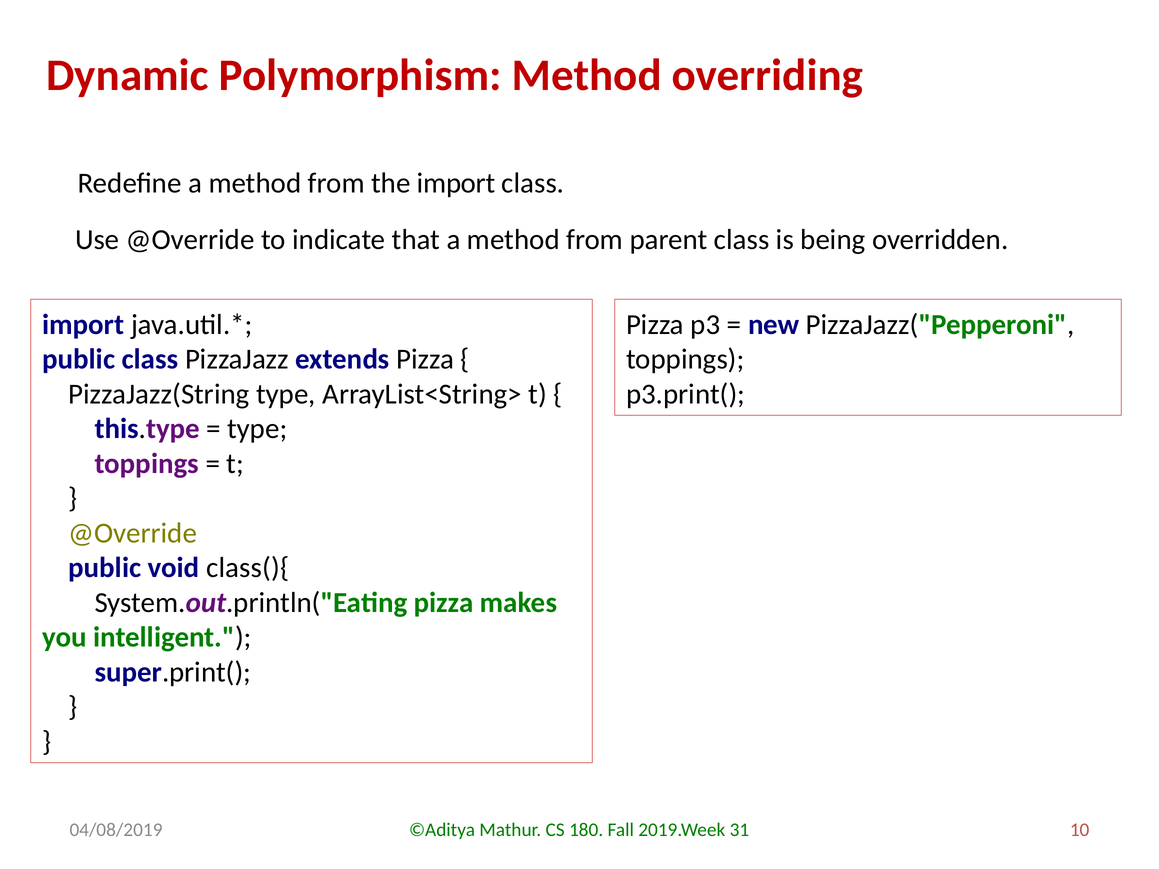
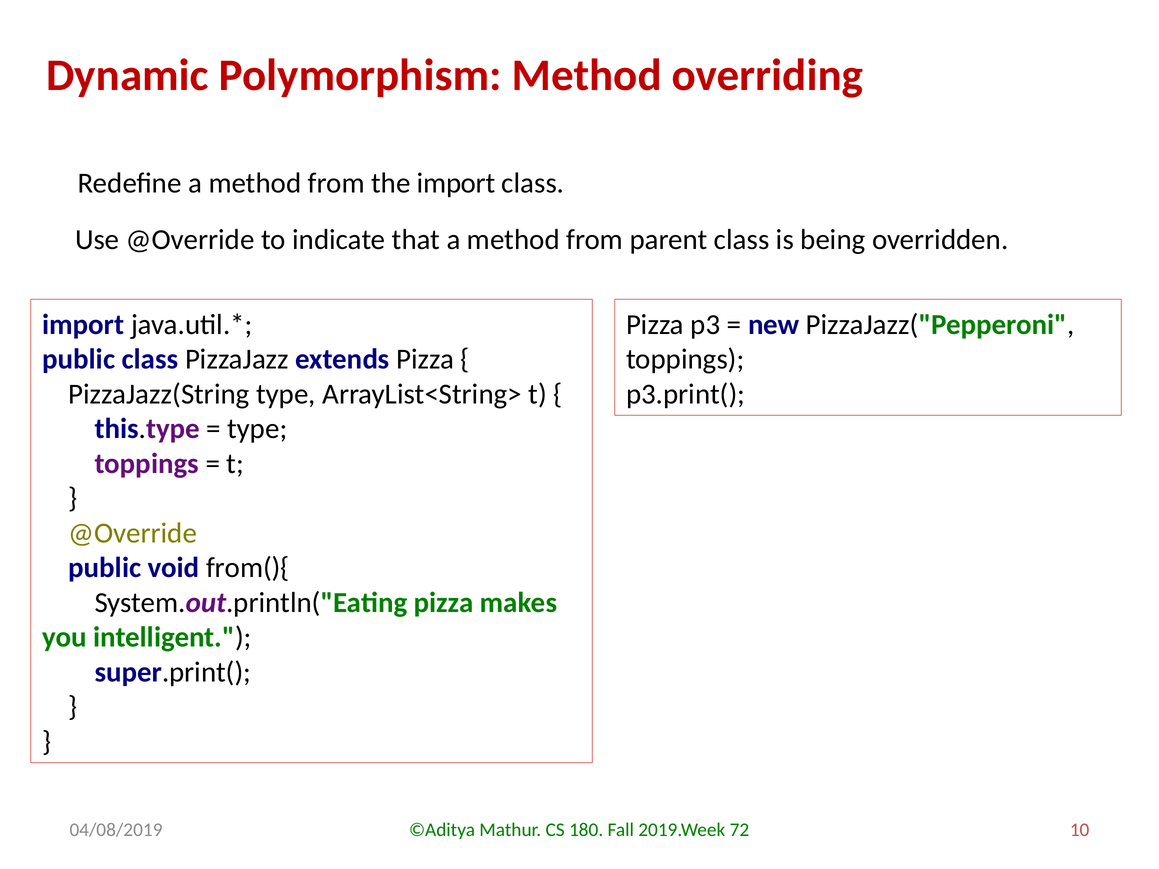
class(){: class(){ -> from(){
31: 31 -> 72
